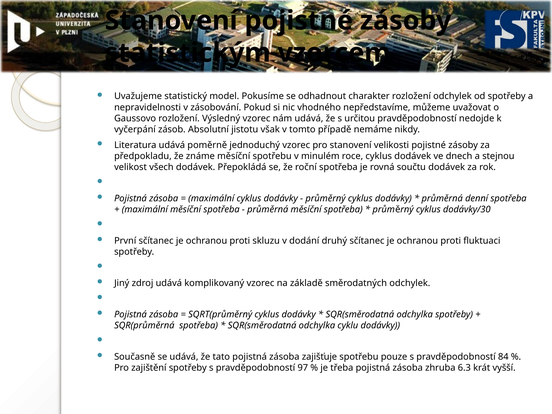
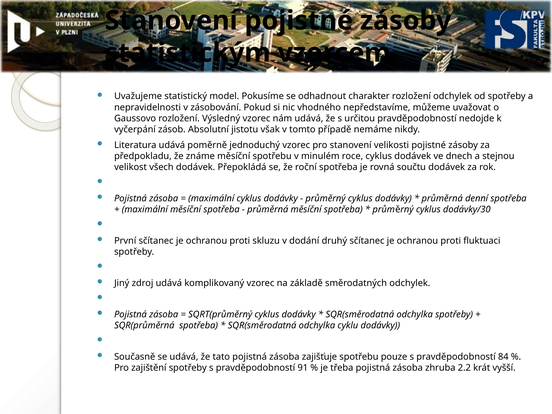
97: 97 -> 91
6.3: 6.3 -> 2.2
